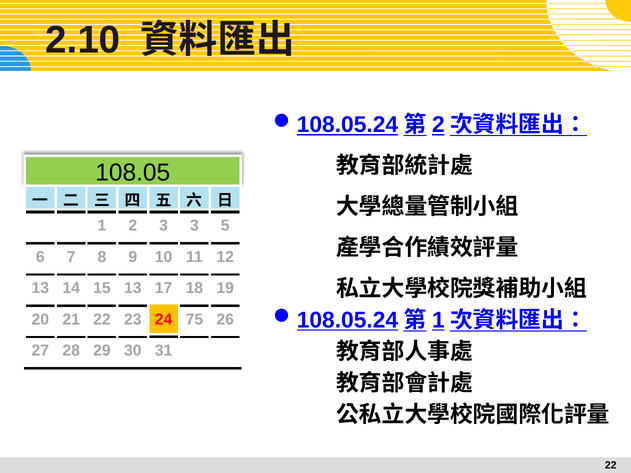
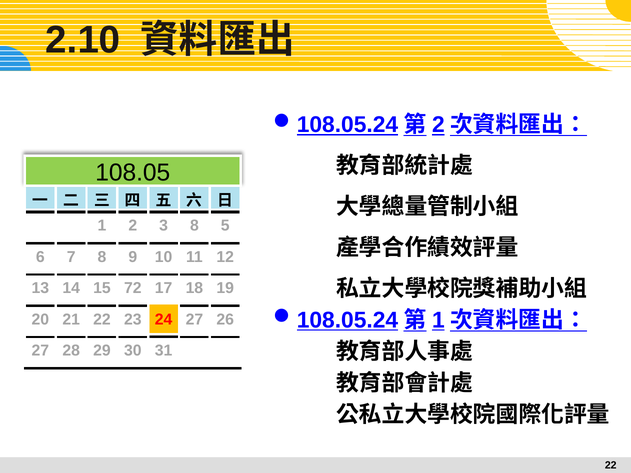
3 3: 3 -> 8
15 13: 13 -> 72
24 75: 75 -> 27
